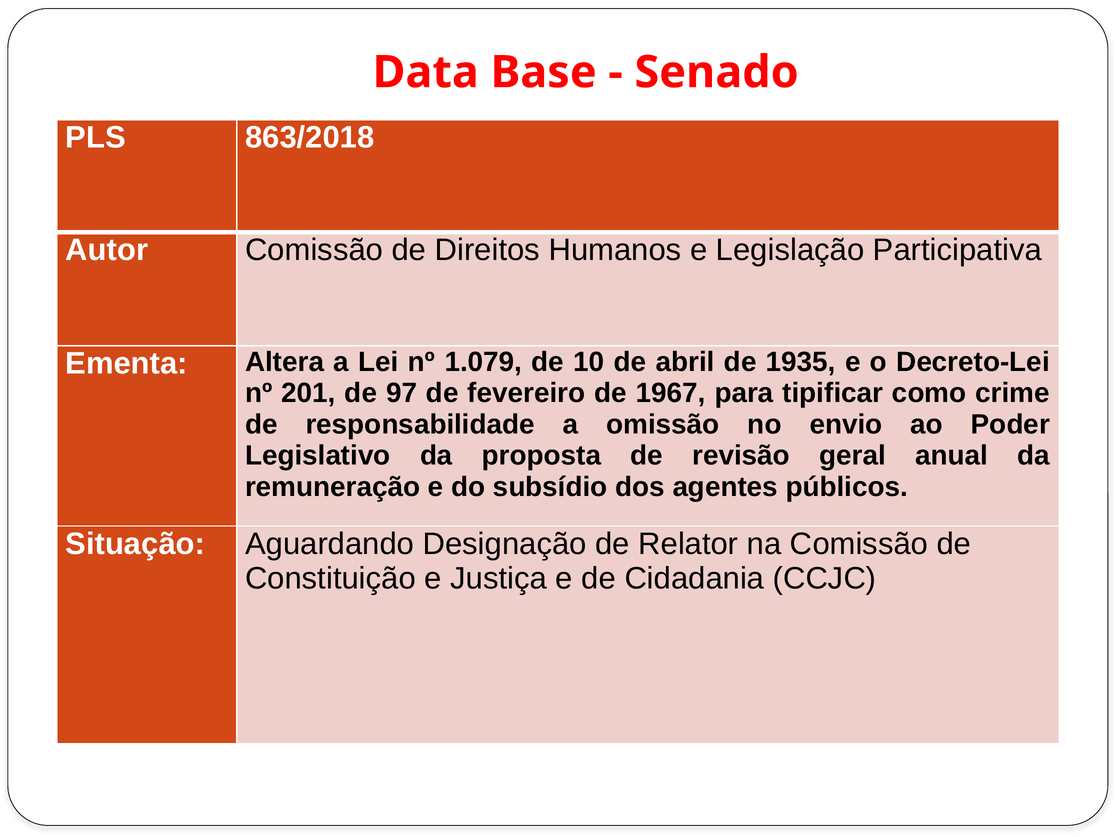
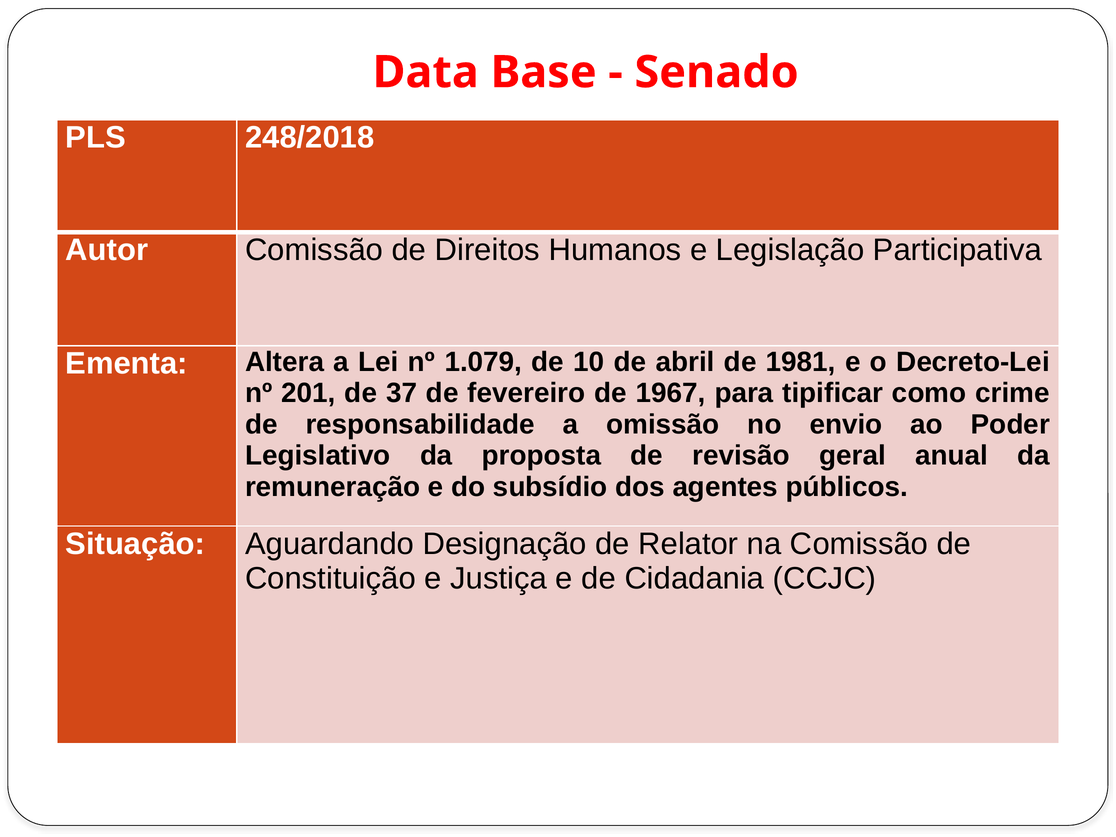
863/2018: 863/2018 -> 248/2018
1935: 1935 -> 1981
97: 97 -> 37
